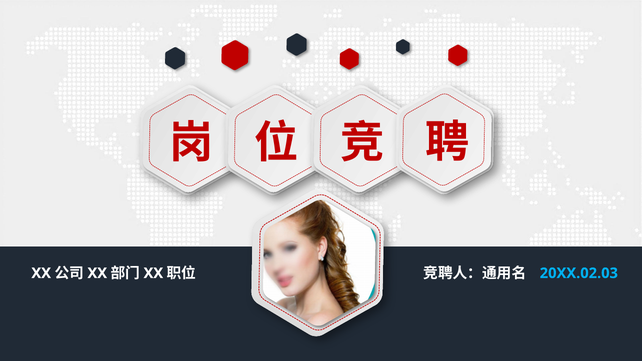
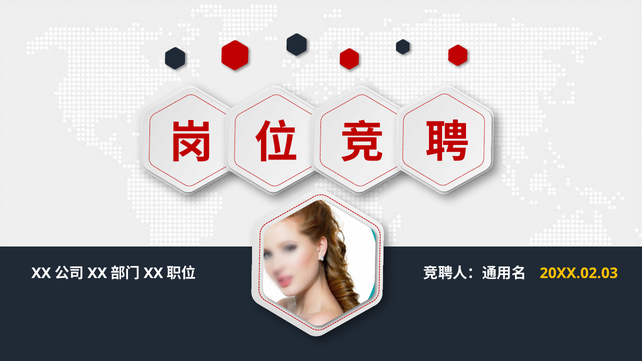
20XX.02.03 colour: light blue -> yellow
